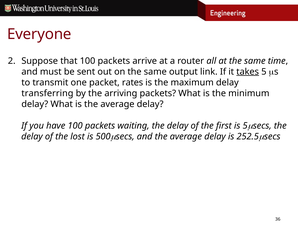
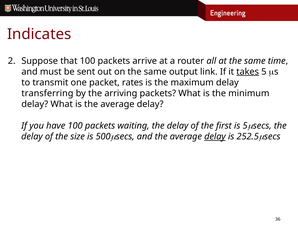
Everyone: Everyone -> Indicates
lost: lost -> size
delay at (215, 137) underline: none -> present
